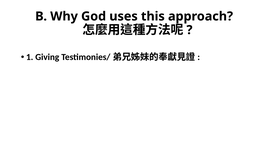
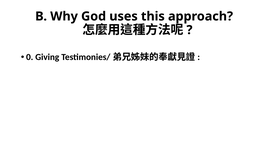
1: 1 -> 0
